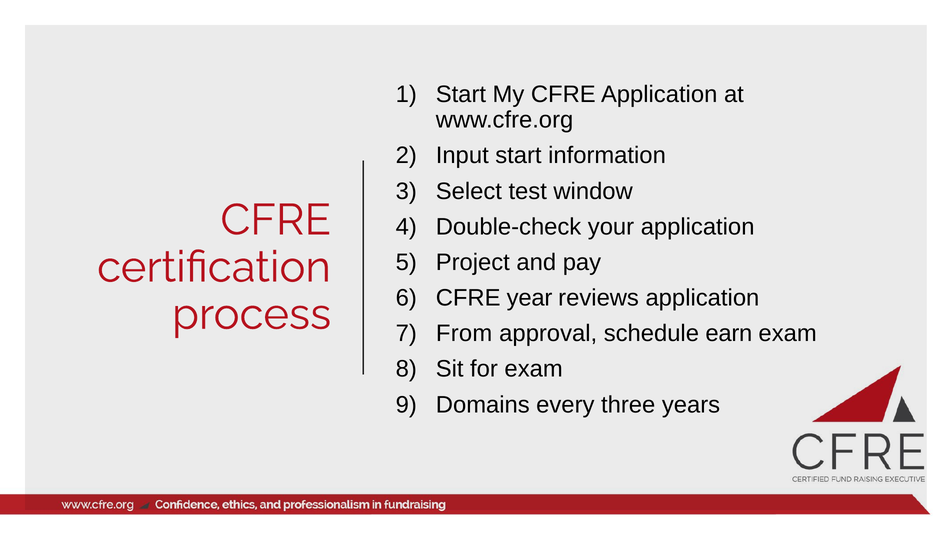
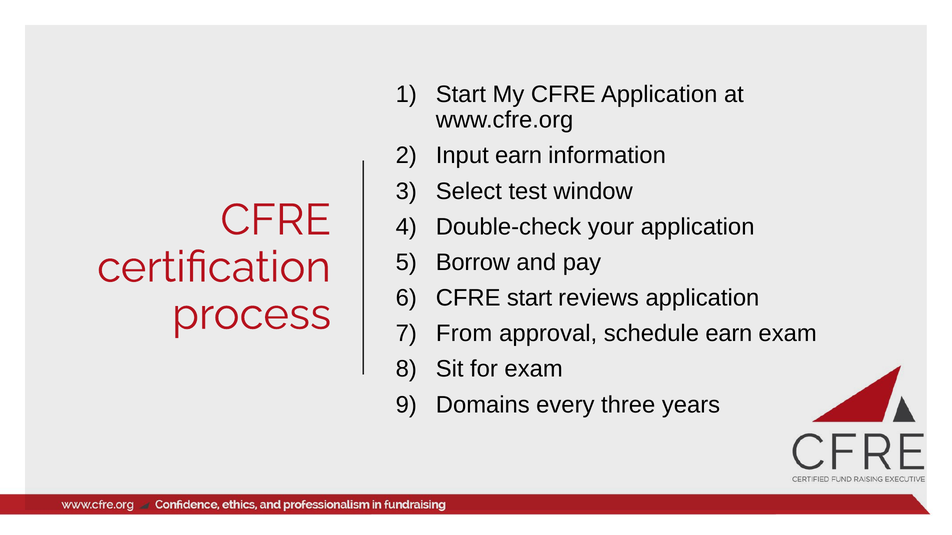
Input start: start -> earn
Project: Project -> Borrow
CFRE year: year -> start
